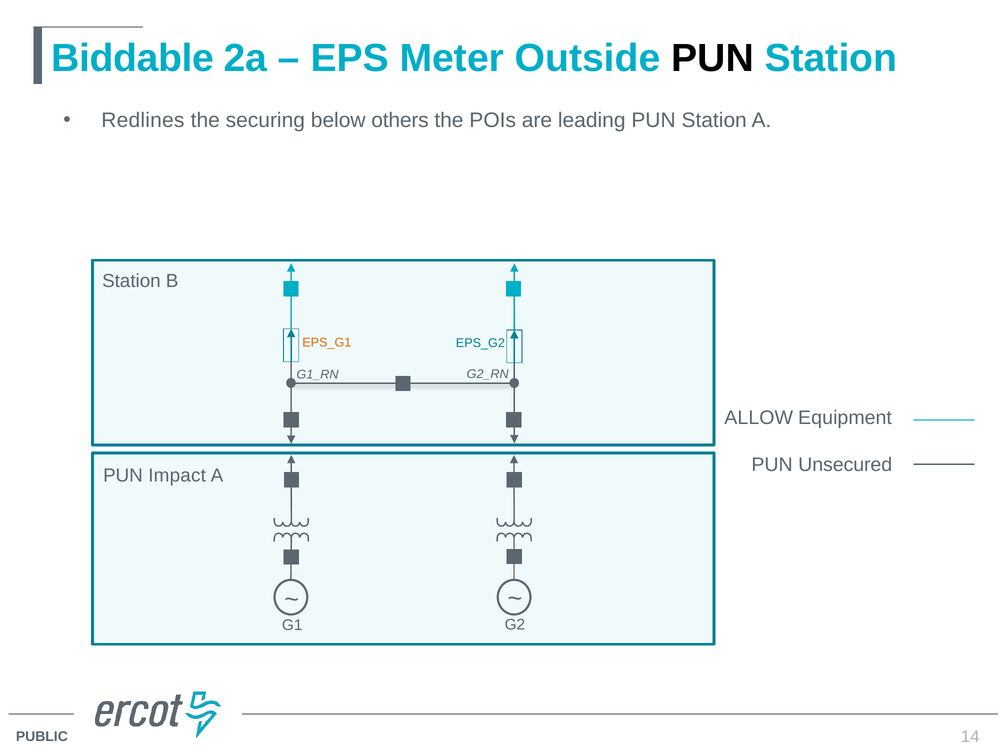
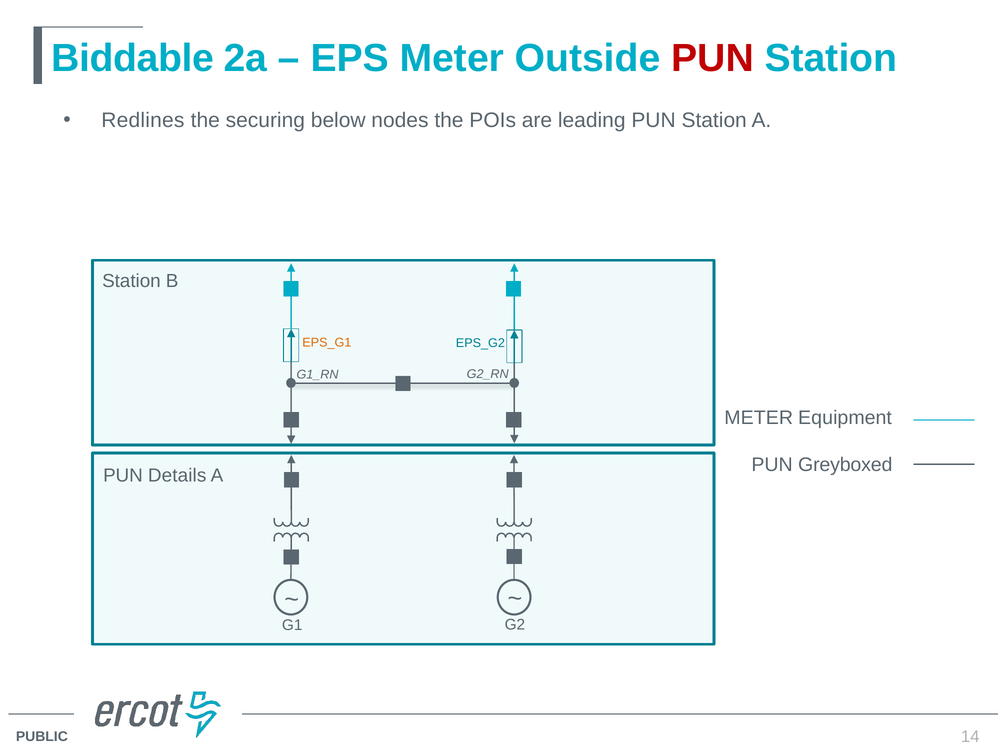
PUN at (713, 58) colour: black -> red
others: others -> nodes
ALLOW at (759, 418): ALLOW -> METER
Unsecured: Unsecured -> Greyboxed
Impact: Impact -> Details
